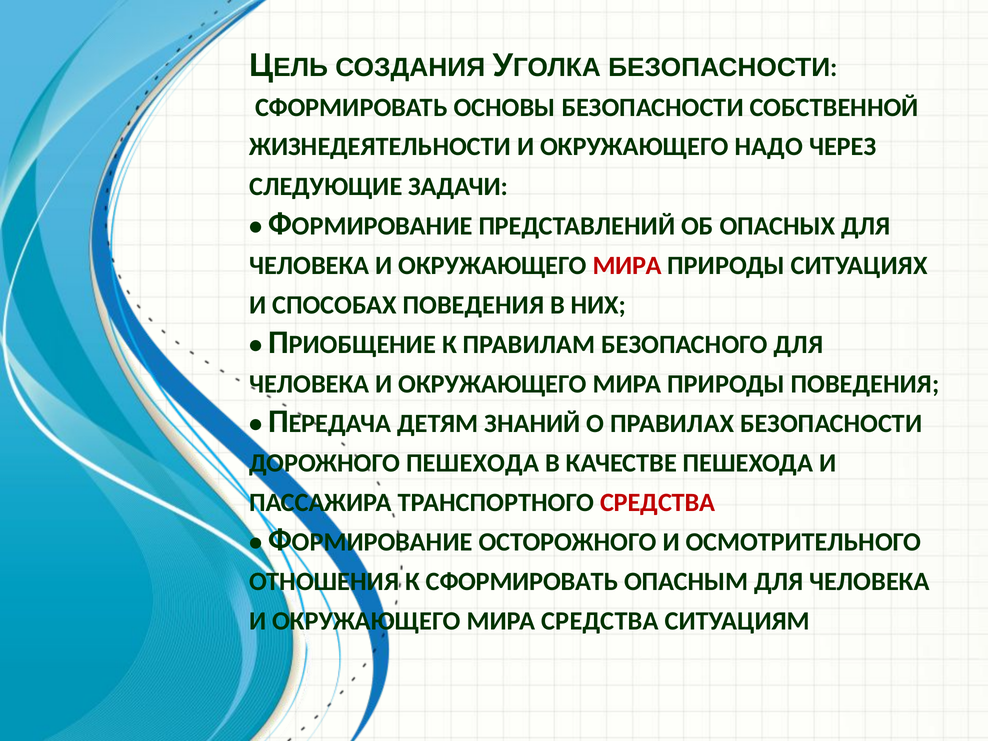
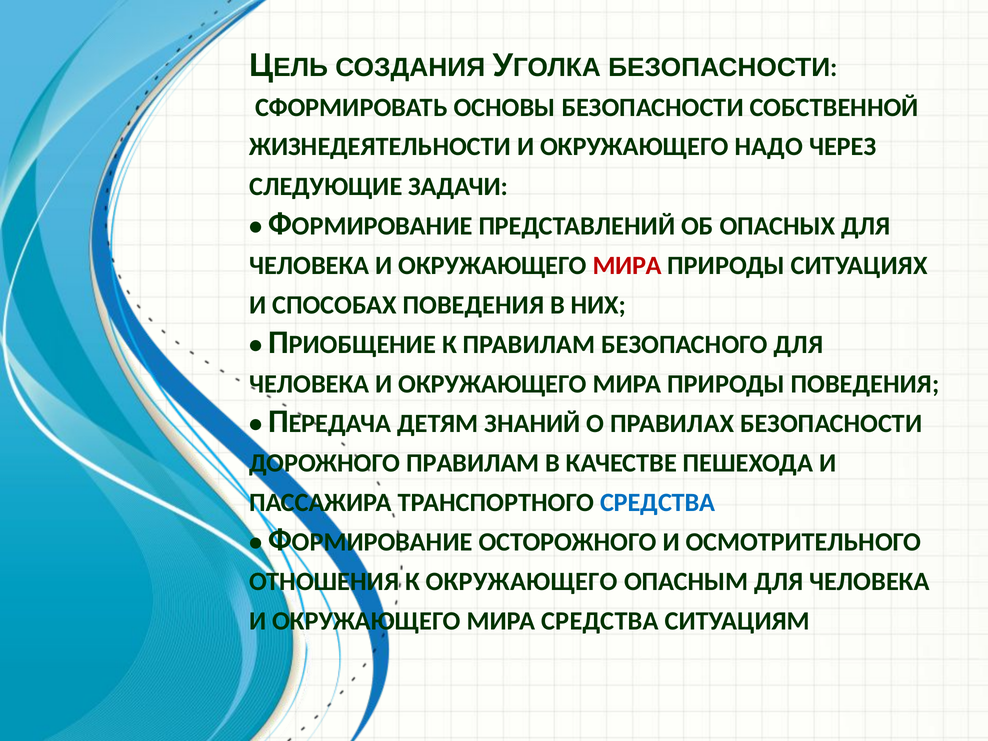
ДОРОЖНОГО ПЕШЕХОДА: ПЕШЕХОДА -> ПРАВИЛАМ
СРЕДСТВА at (658, 503) colour: red -> blue
К СФОРМИРОВАТЬ: СФОРМИРОВАТЬ -> ОКРУЖАЮЩЕГО
